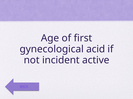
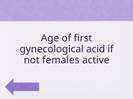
incident: incident -> females
